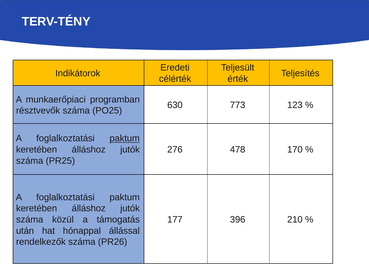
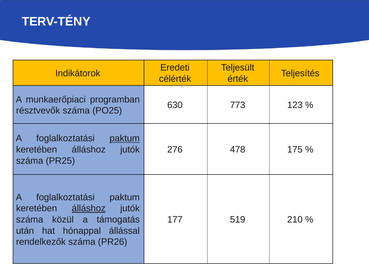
170: 170 -> 175
álláshoz at (89, 208) underline: none -> present
396: 396 -> 519
